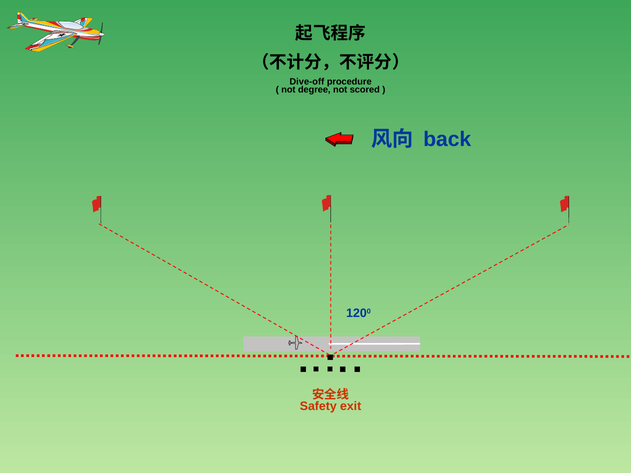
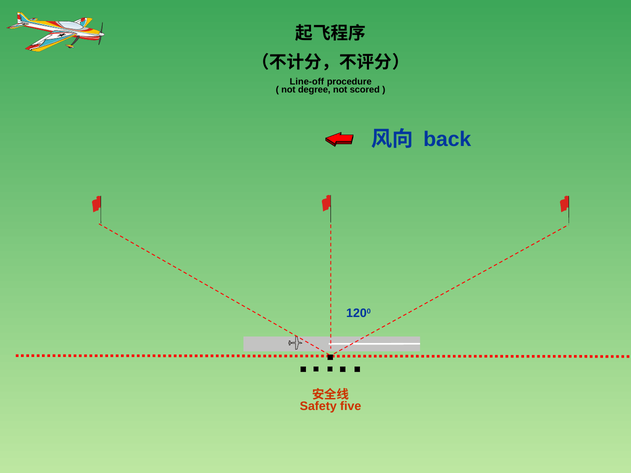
Dive-off: Dive-off -> Line-off
exit: exit -> five
